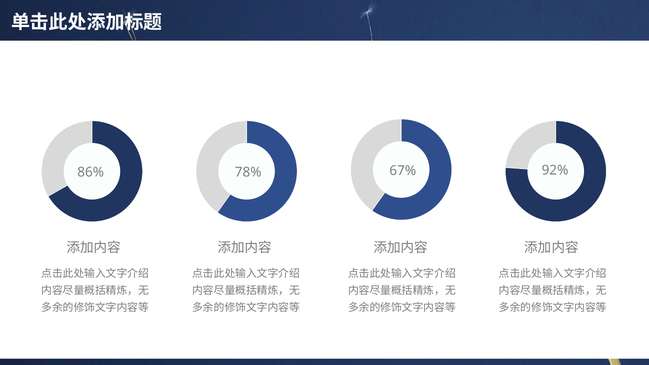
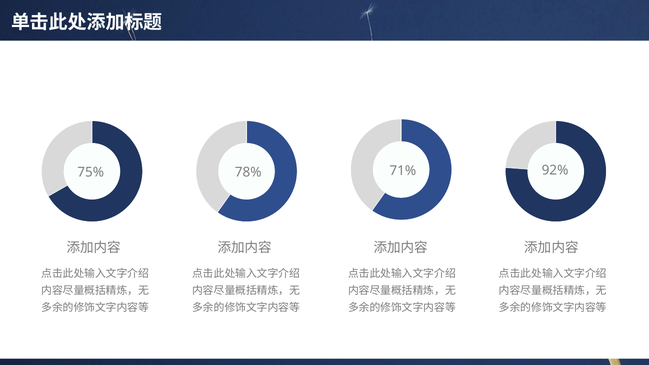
67%: 67% -> 71%
86%: 86% -> 75%
